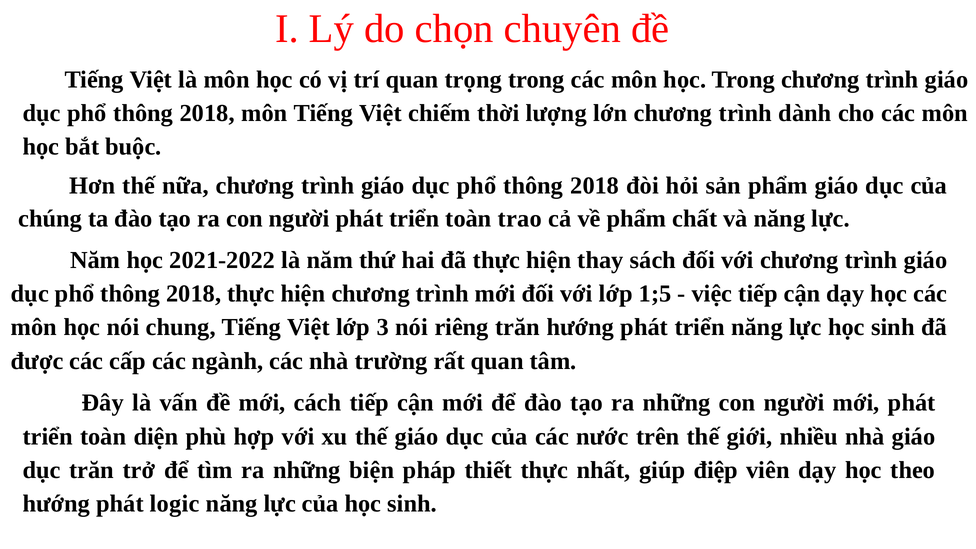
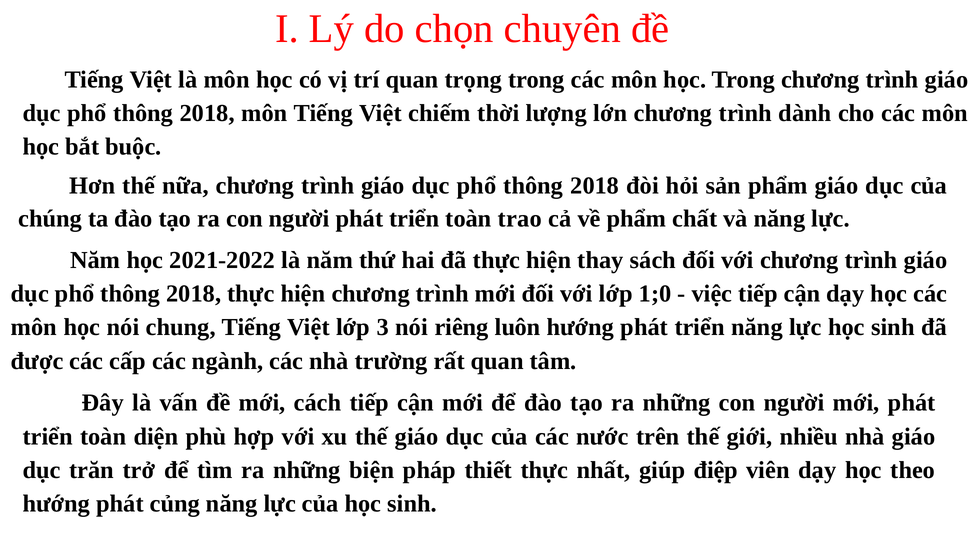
1;5: 1;5 -> 1;0
riêng trăn: trăn -> luôn
logic: logic -> củng
